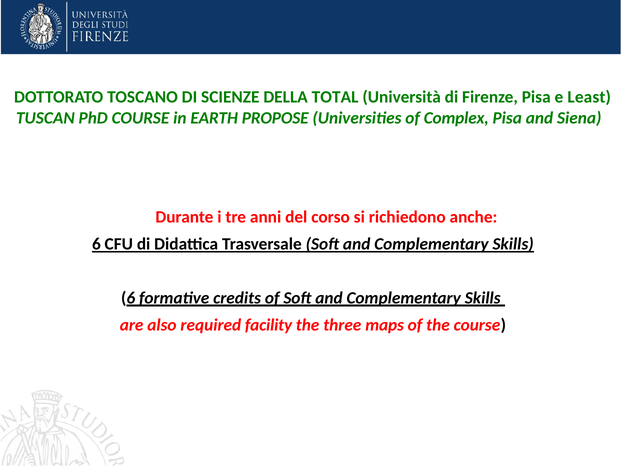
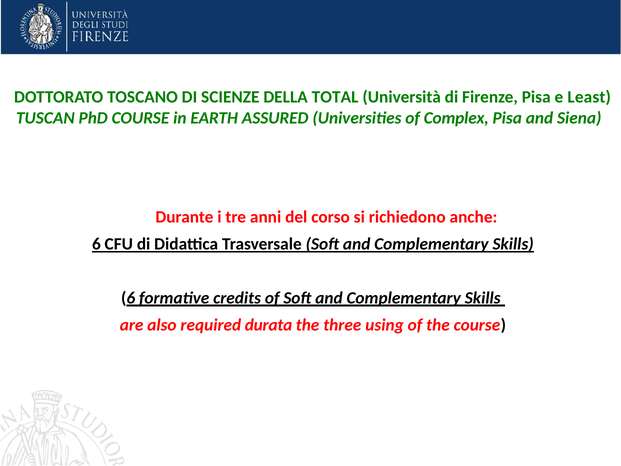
PROPOSE: PROPOSE -> ASSURED
facility: facility -> durata
maps: maps -> using
